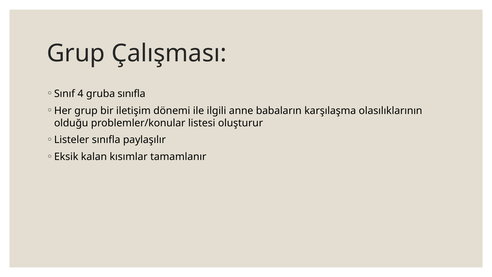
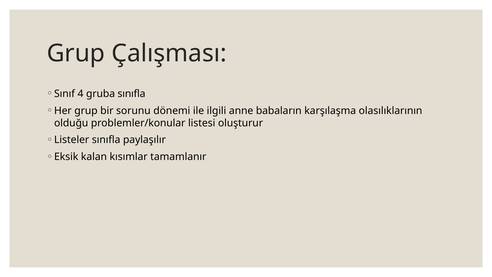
iletişim: iletişim -> sorunu
